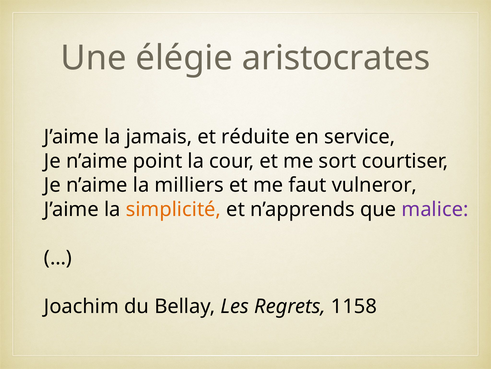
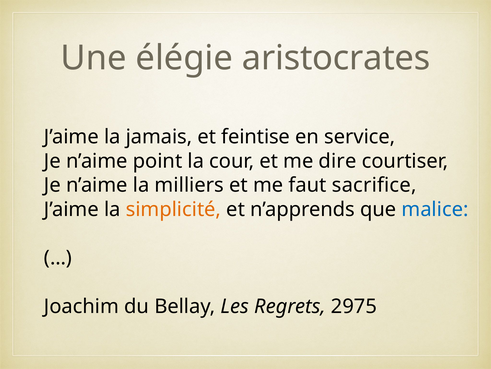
réduite: réduite -> feintise
sort: sort -> dire
vulneror: vulneror -> sacrifice
malice colour: purple -> blue
1158: 1158 -> 2975
